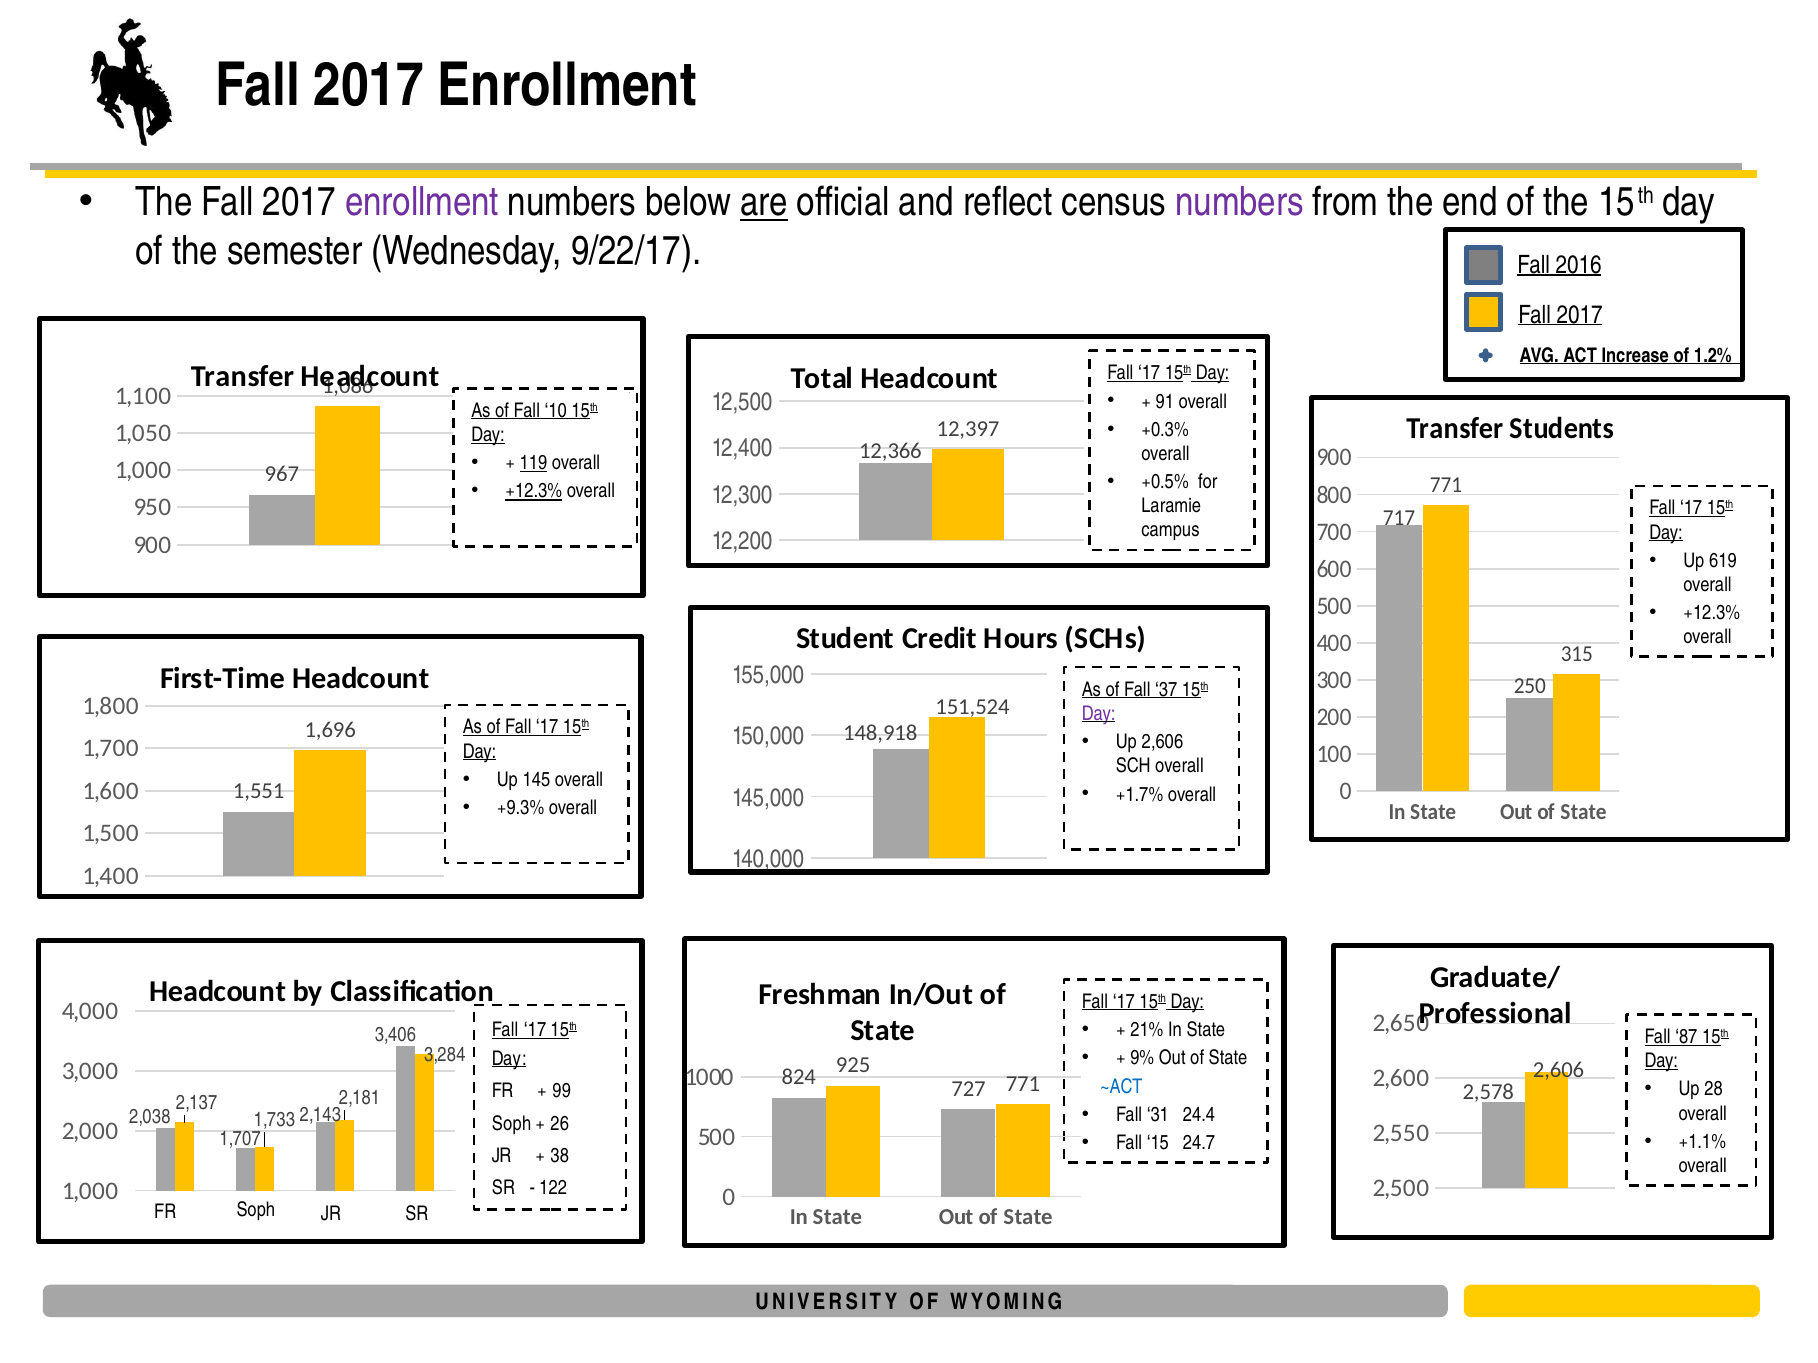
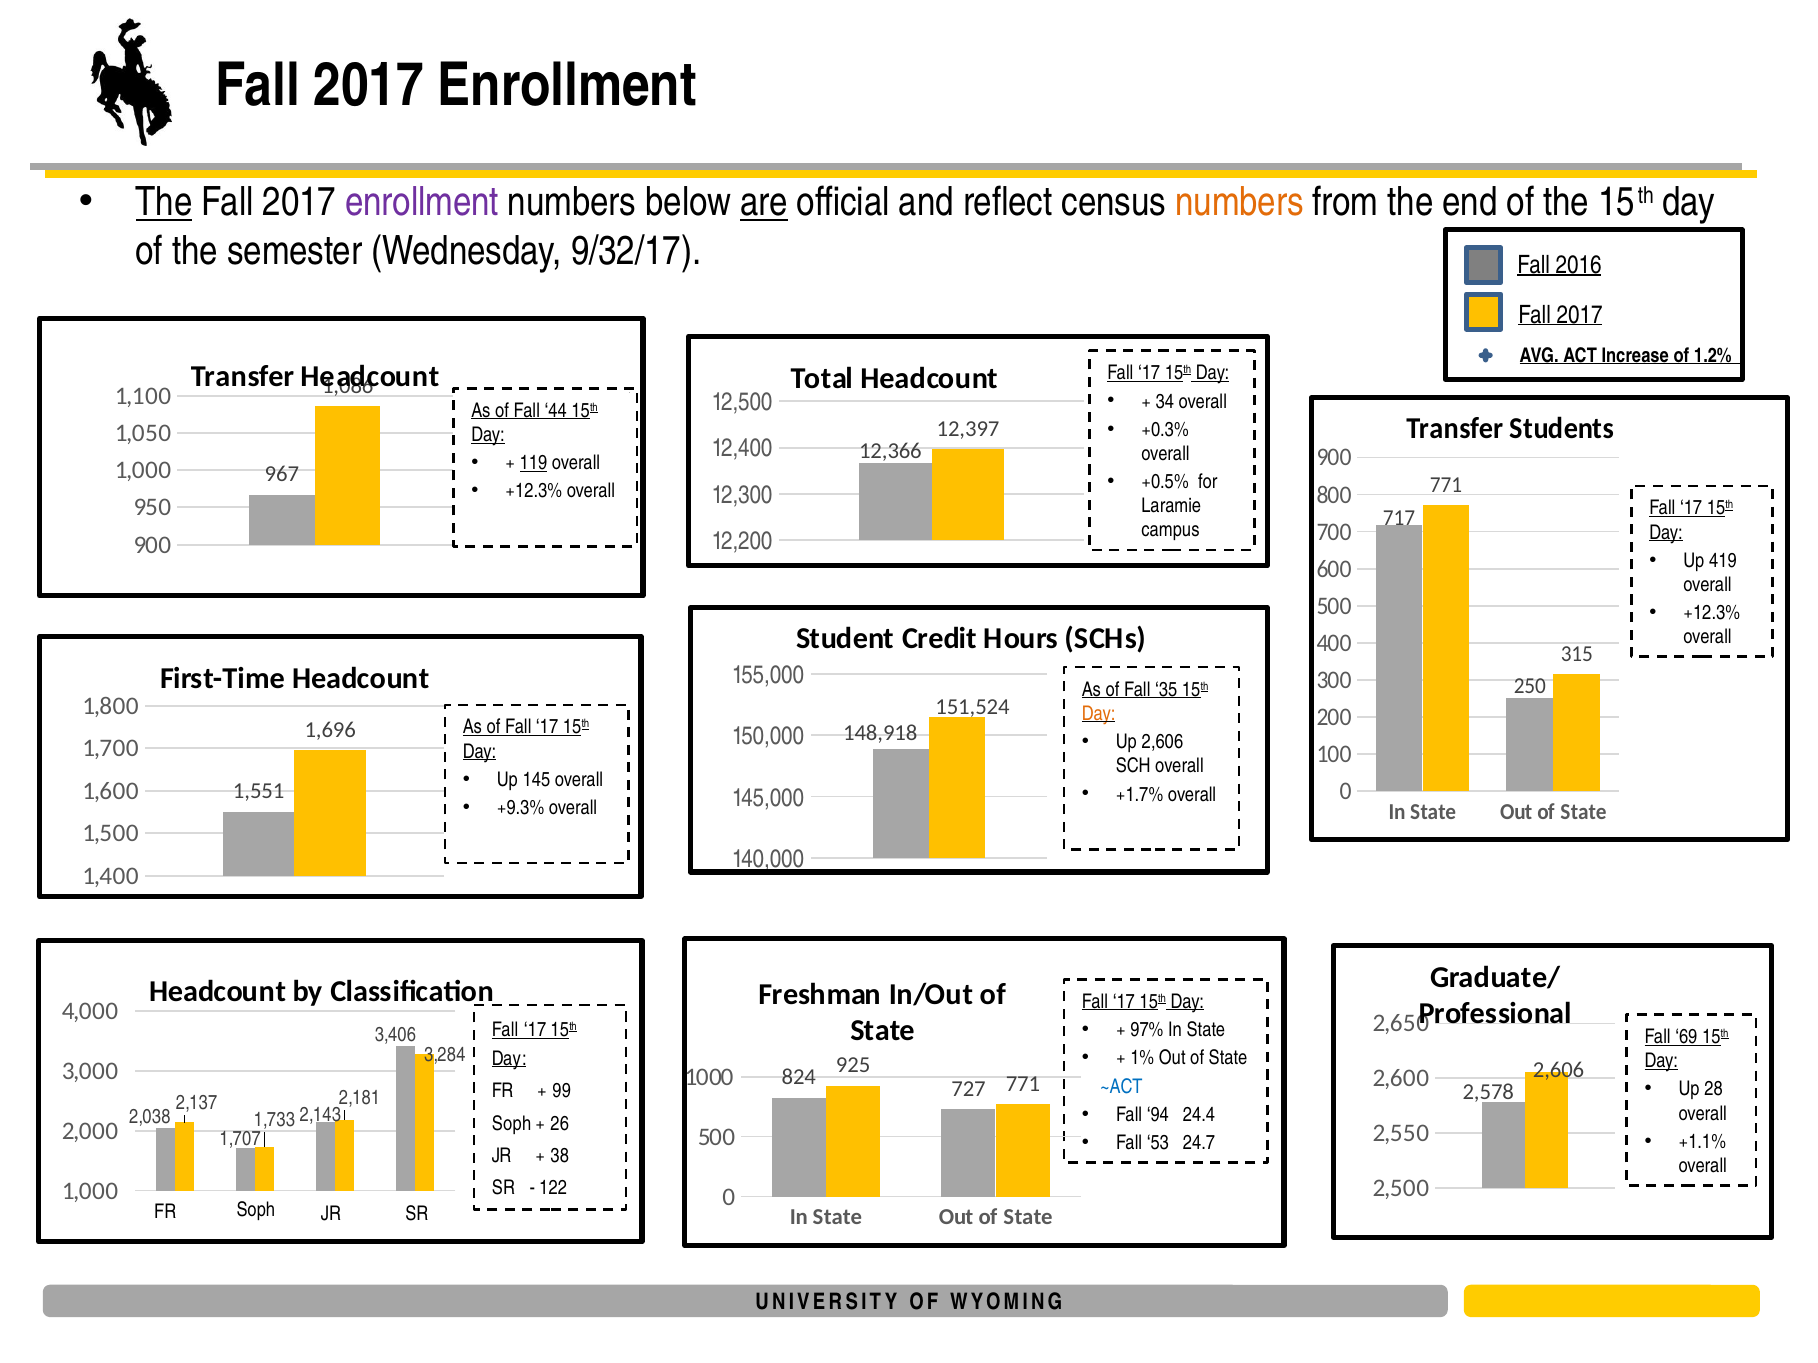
The at (164, 203) underline: none -> present
numbers at (1240, 203) colour: purple -> orange
9/22/17: 9/22/17 -> 9/32/17
91: 91 -> 34
10: 10 -> 44
+12.3% at (534, 491) underline: present -> none
619: 619 -> 419
37: 37 -> 35
Day at (1099, 714) colour: purple -> orange
21%: 21% -> 97%
87: 87 -> 69
9%: 9% -> 1%
31: 31 -> 94
15: 15 -> 53
